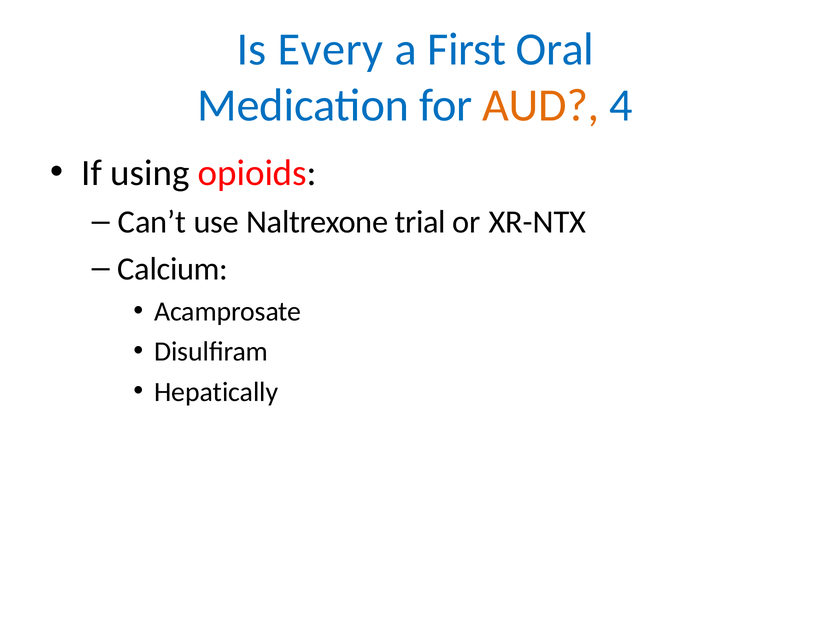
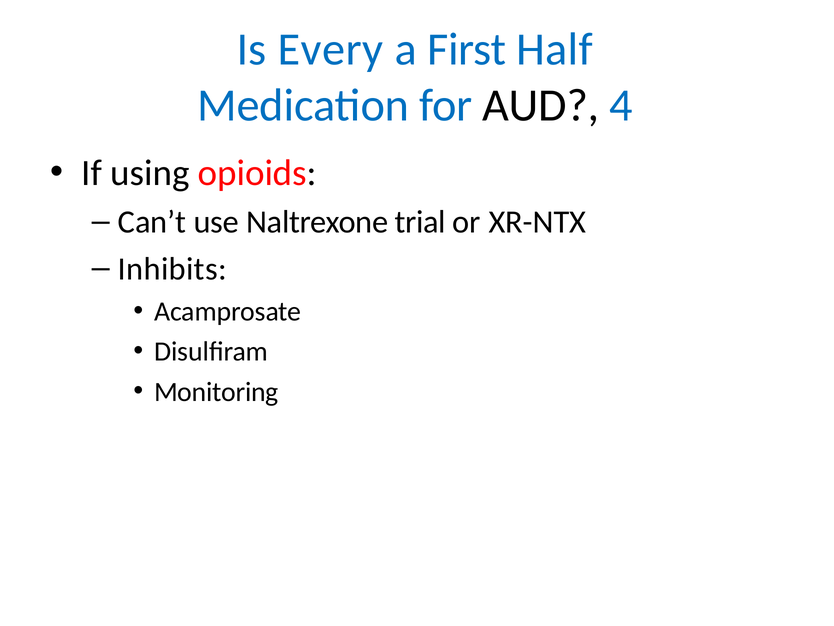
Oral: Oral -> Half
AUD colour: orange -> black
Calcium: Calcium -> Inhibits
Hepatically: Hepatically -> Monitoring
